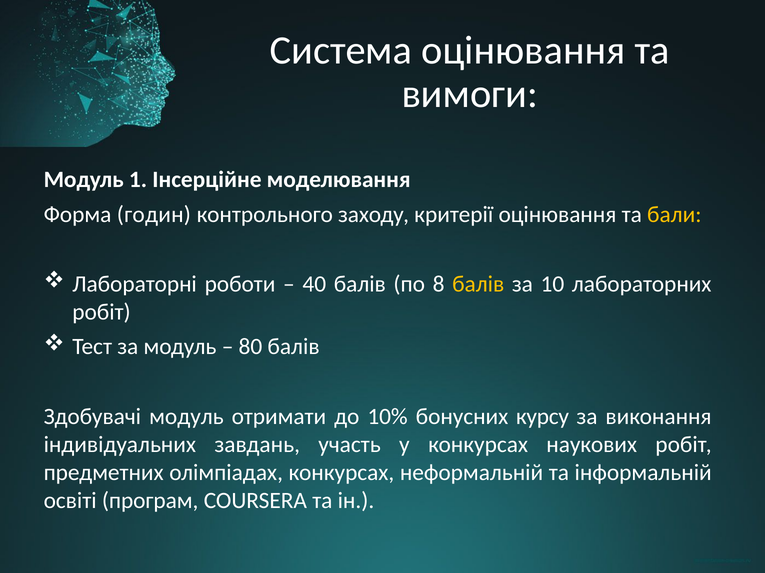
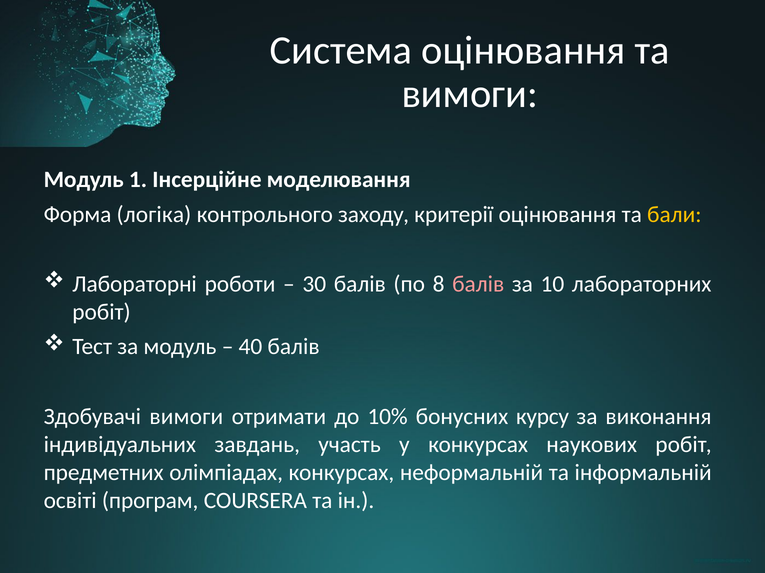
годин: годин -> логіка
40: 40 -> 30
балів at (478, 284) colour: yellow -> pink
80: 80 -> 40
Здобувачі модуль: модуль -> вимоги
